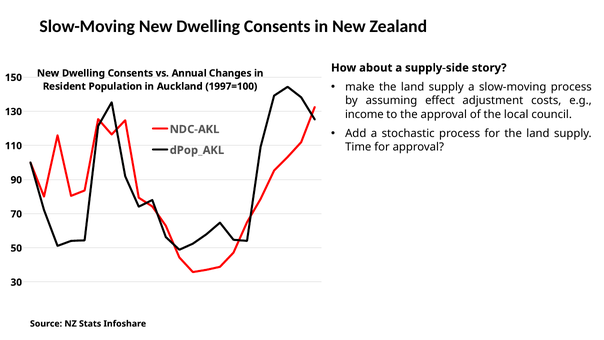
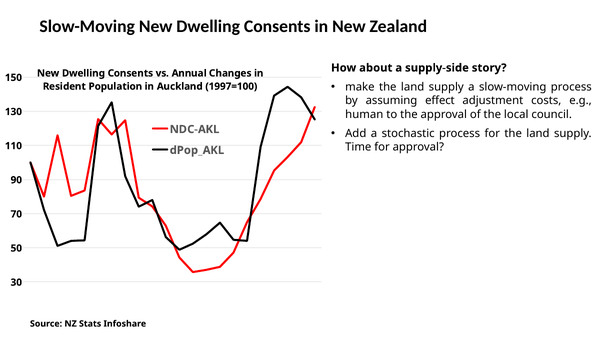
income: income -> human
